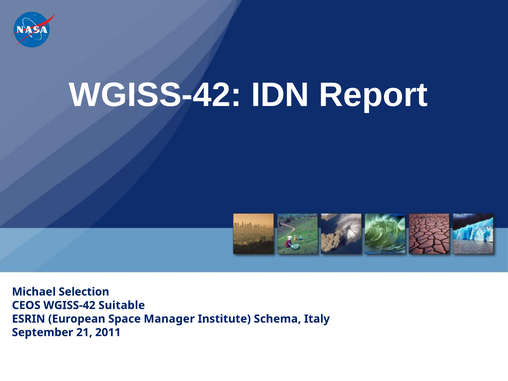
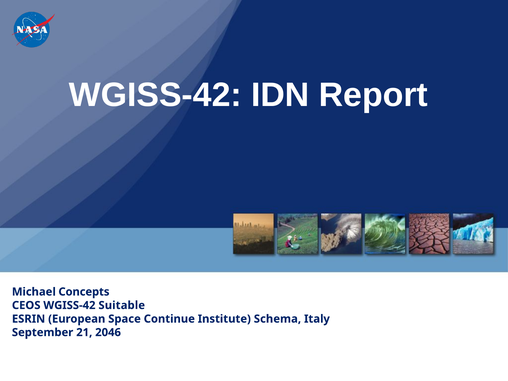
Selection: Selection -> Concepts
Manager: Manager -> Continue
2011: 2011 -> 2046
